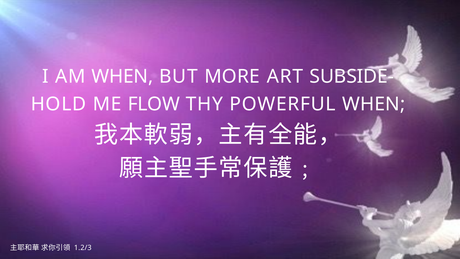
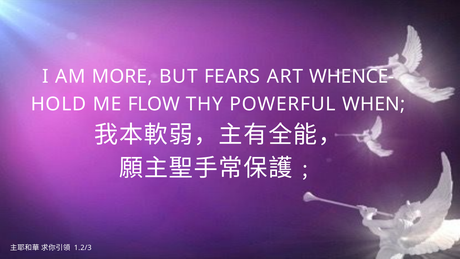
AM WHEN: WHEN -> MORE
MORE: MORE -> FEARS
SUBSIDE-: SUBSIDE- -> WHENCE-
